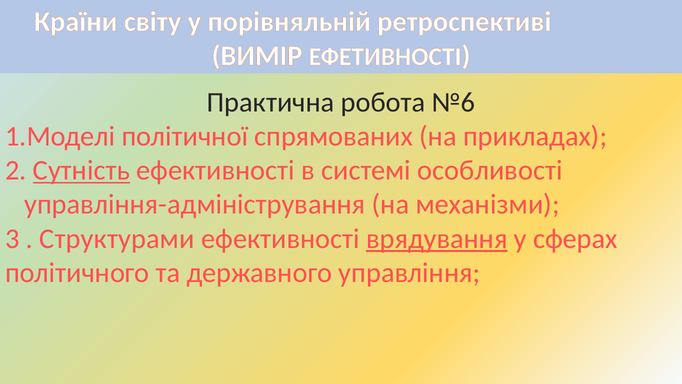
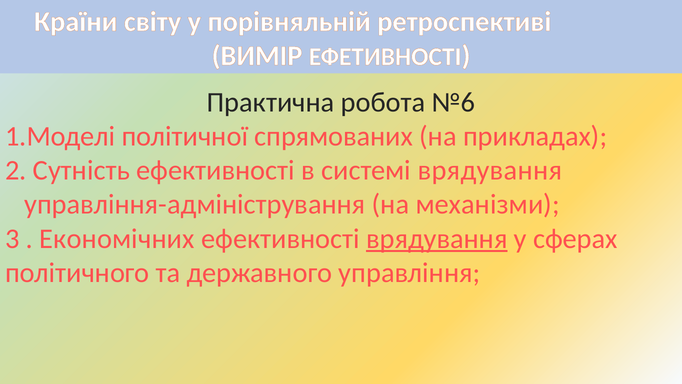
Сутність underline: present -> none
системі особливості: особливості -> врядування
Структурами: Структурами -> Економічних
